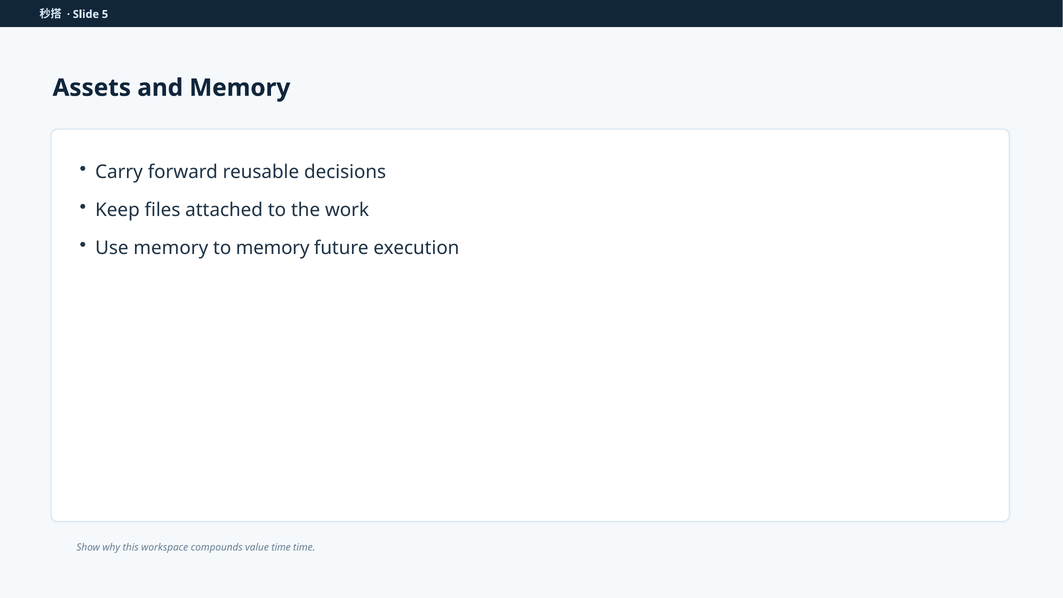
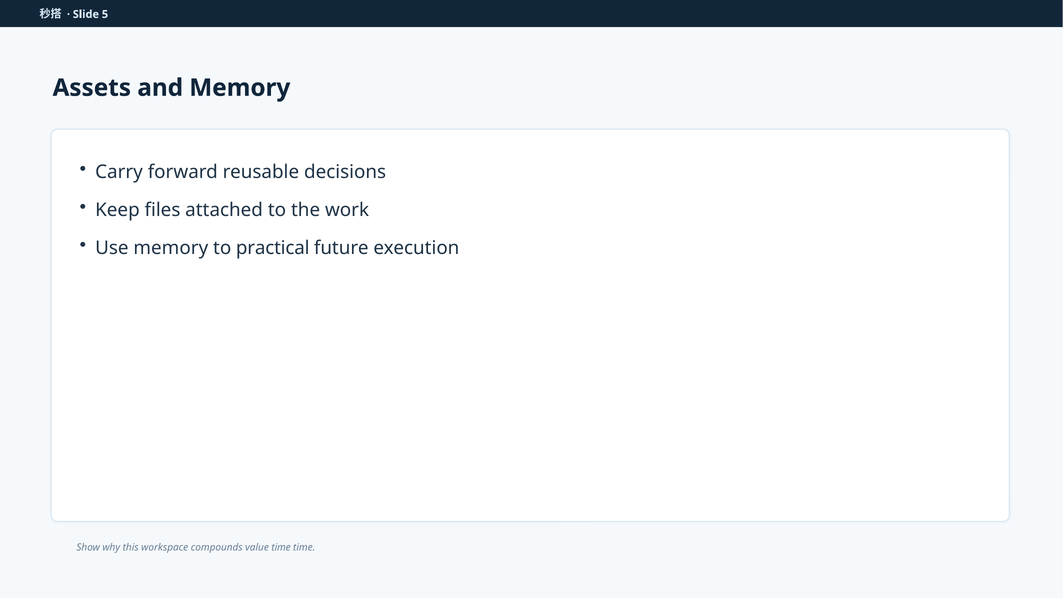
to memory: memory -> practical
